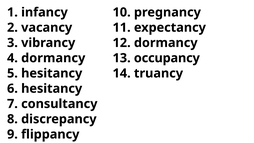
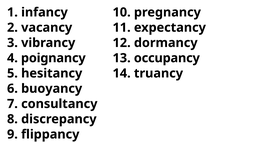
dormancy at (53, 58): dormancy -> poignancy
hesitancy at (52, 88): hesitancy -> buoyancy
